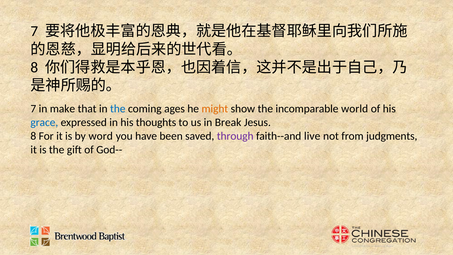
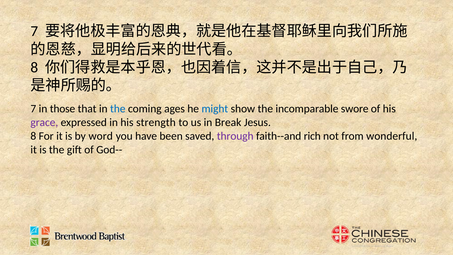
make: make -> those
might colour: orange -> blue
world: world -> swore
grace colour: blue -> purple
thoughts: thoughts -> strength
live: live -> rich
judgments: judgments -> wonderful
